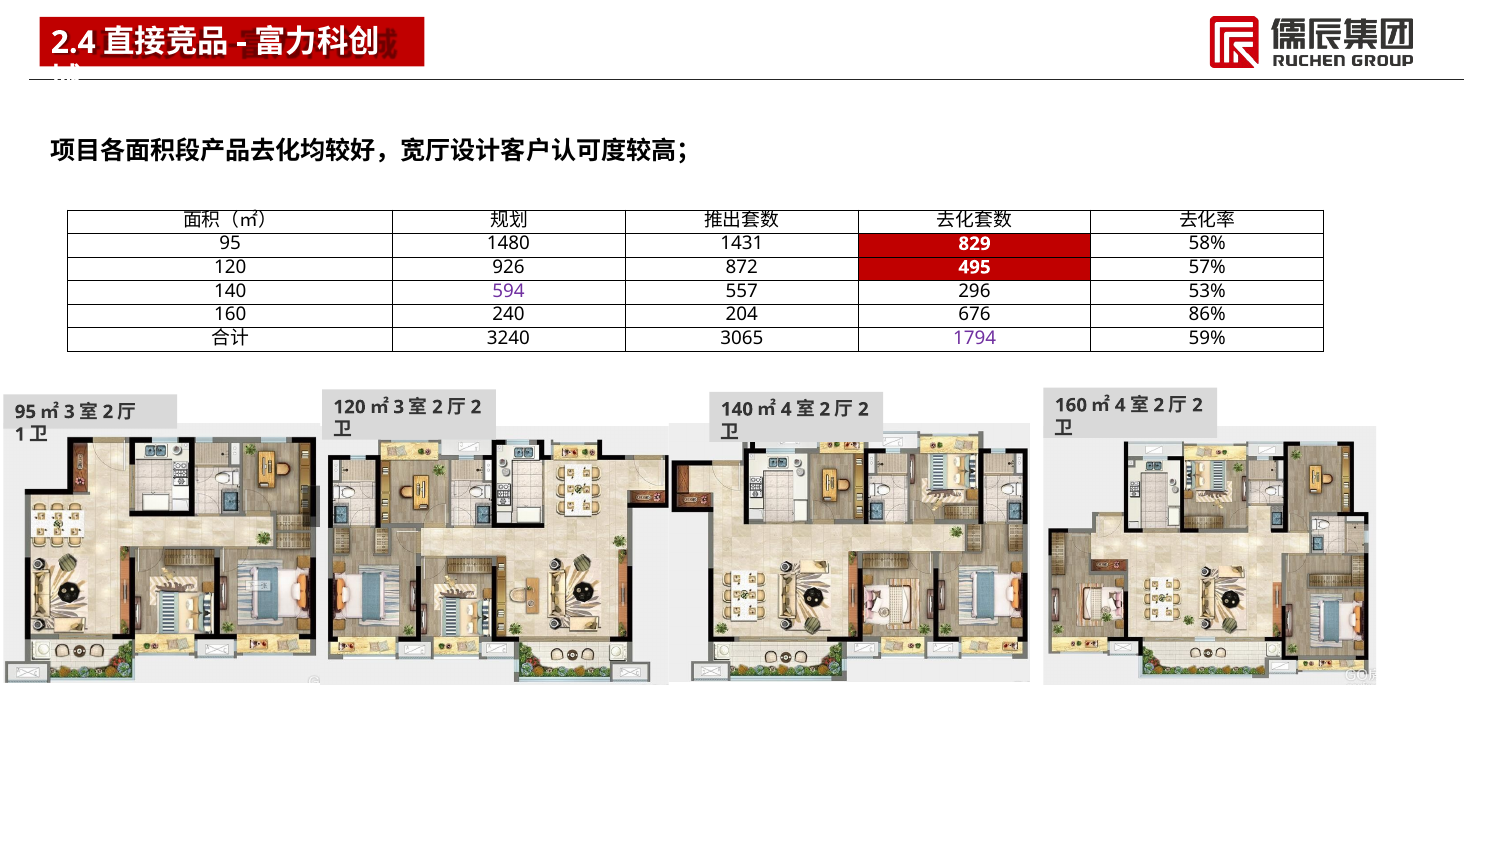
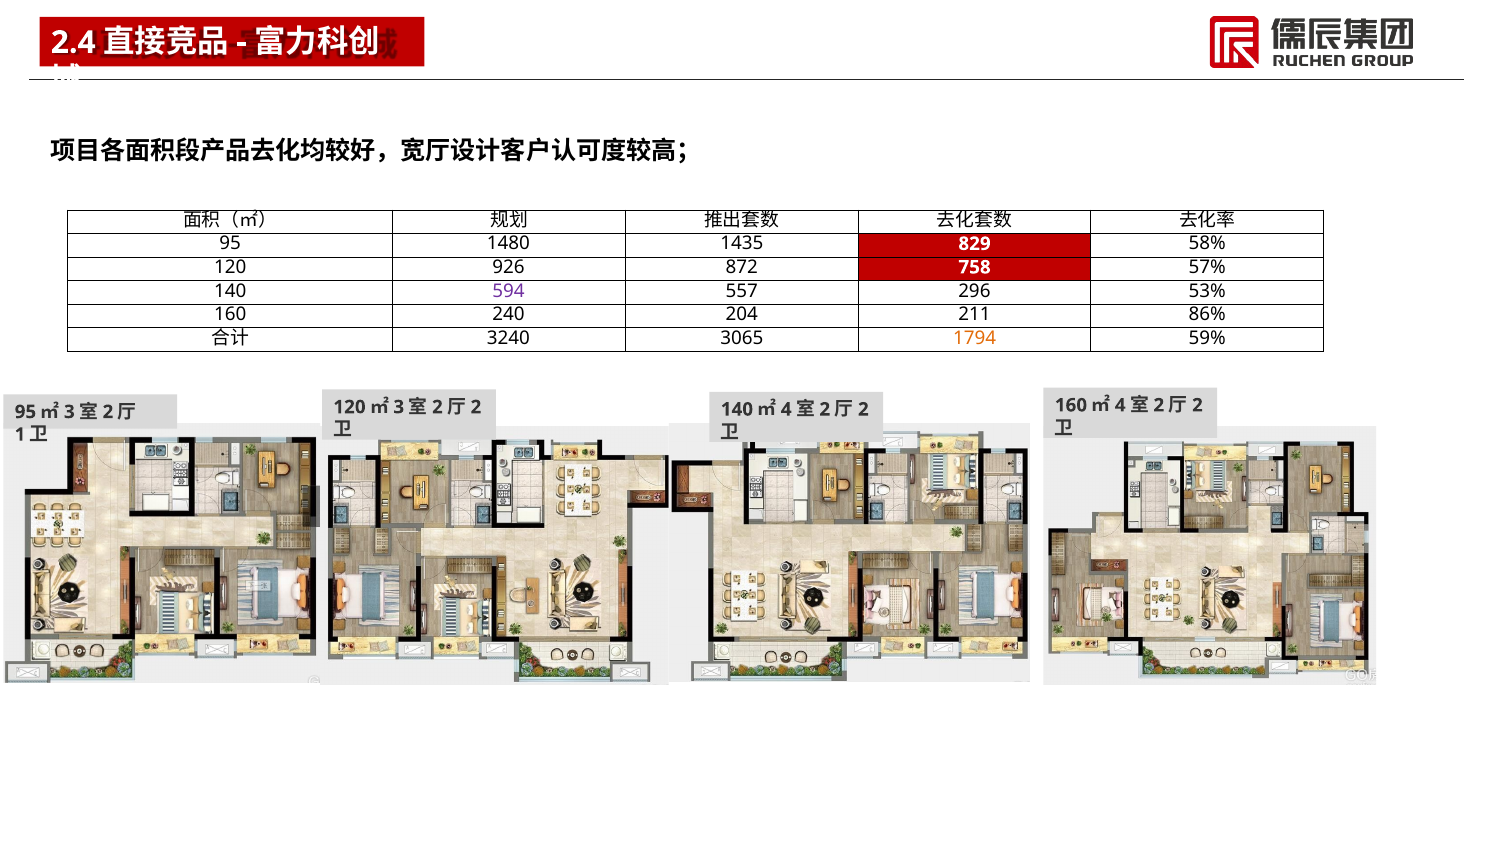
1431: 1431 -> 1435
495: 495 -> 758
676: 676 -> 211
1794 colour: purple -> orange
